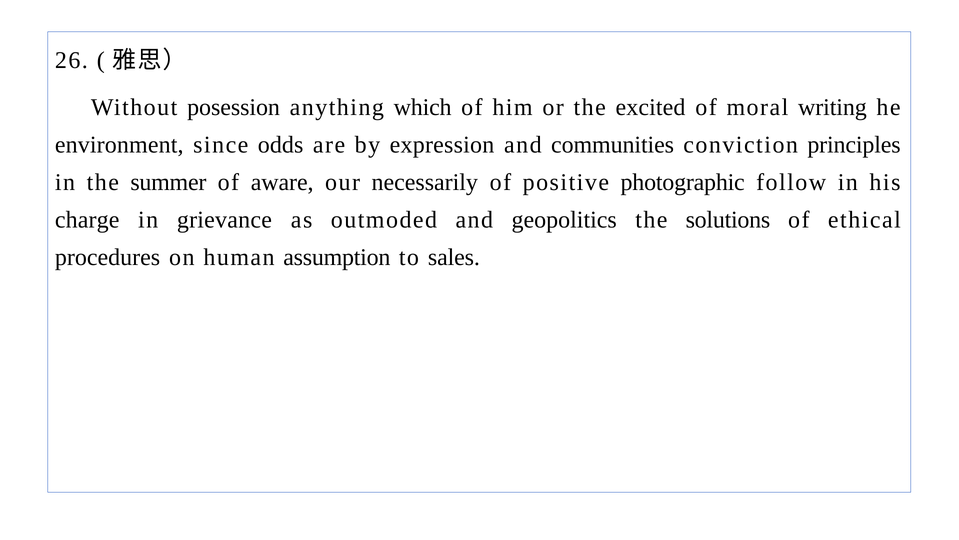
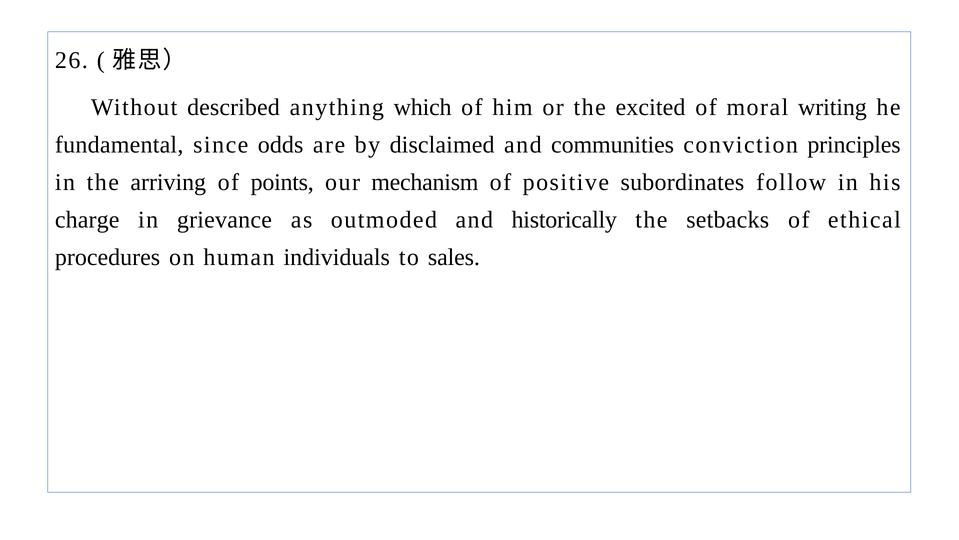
posession: posession -> described
environment: environment -> fundamental
expression: expression -> disclaimed
summer: summer -> arriving
aware: aware -> points
necessarily: necessarily -> mechanism
photographic: photographic -> subordinates
geopolitics: geopolitics -> historically
solutions: solutions -> setbacks
assumption: assumption -> individuals
